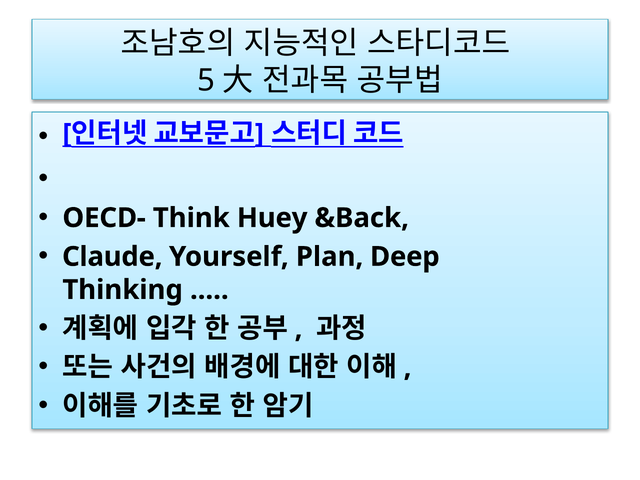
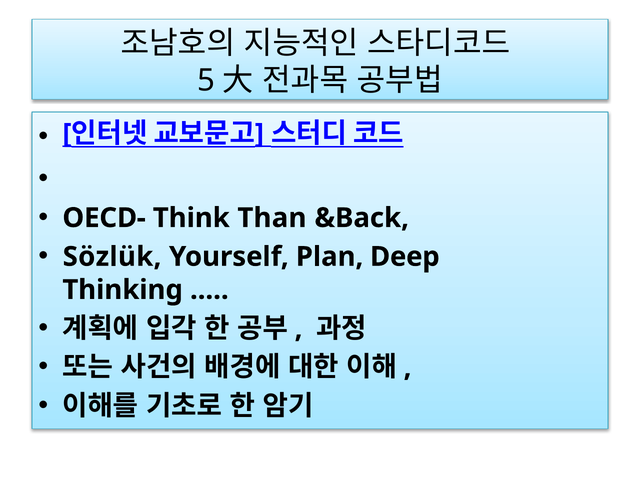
Huey: Huey -> Than
Claude: Claude -> Sözlük
